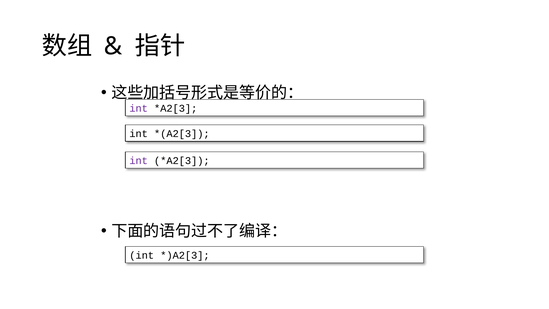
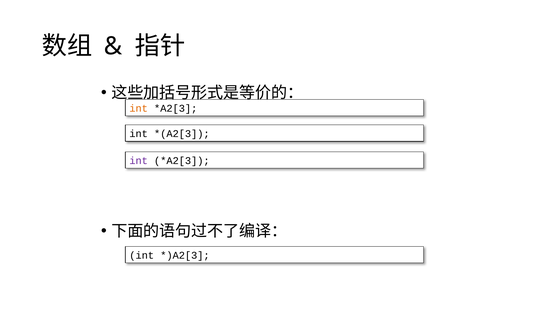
int at (139, 108) colour: purple -> orange
